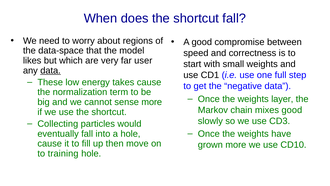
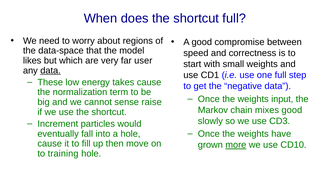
shortcut fall: fall -> full
layer: layer -> input
sense more: more -> raise
Collecting: Collecting -> Increment
more at (236, 145) underline: none -> present
